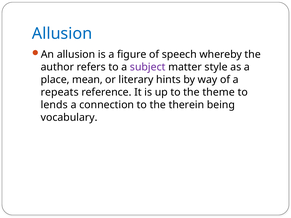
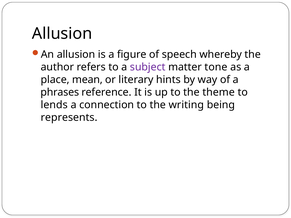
Allusion at (62, 34) colour: blue -> black
style: style -> tone
repeats: repeats -> phrases
therein: therein -> writing
vocabulary: vocabulary -> represents
